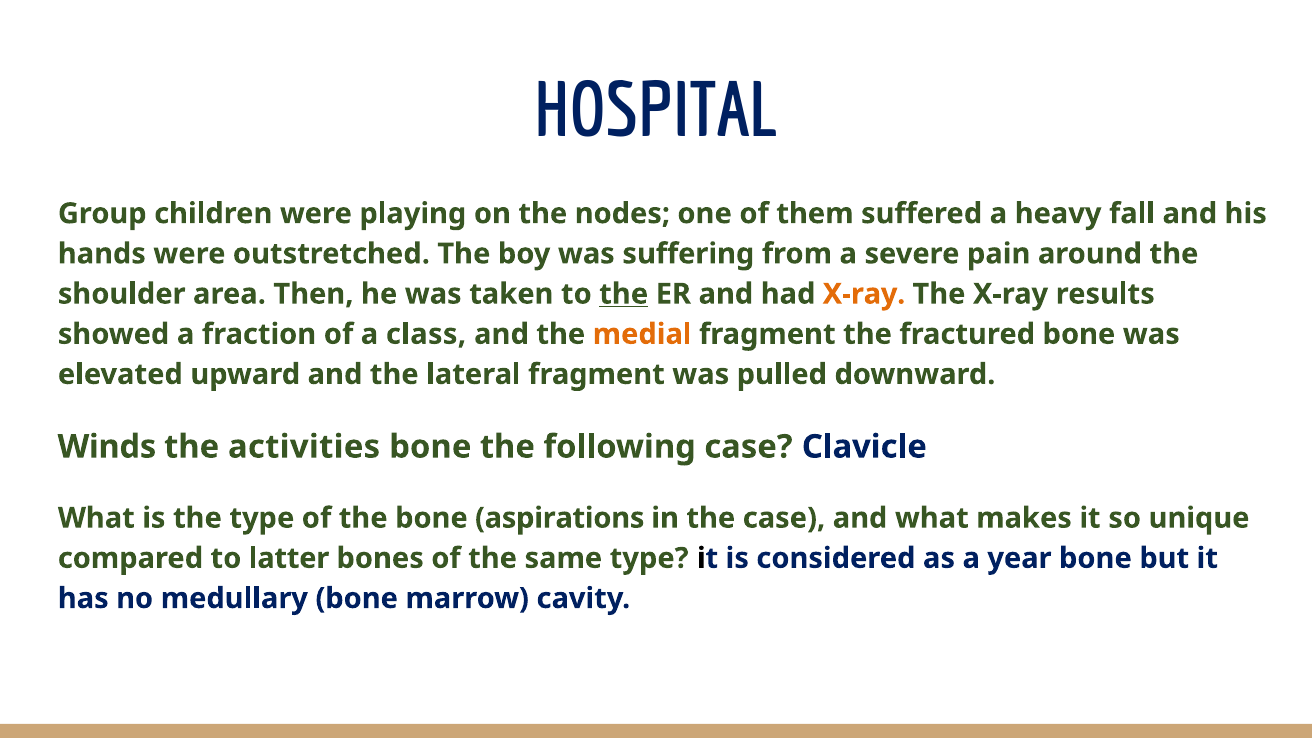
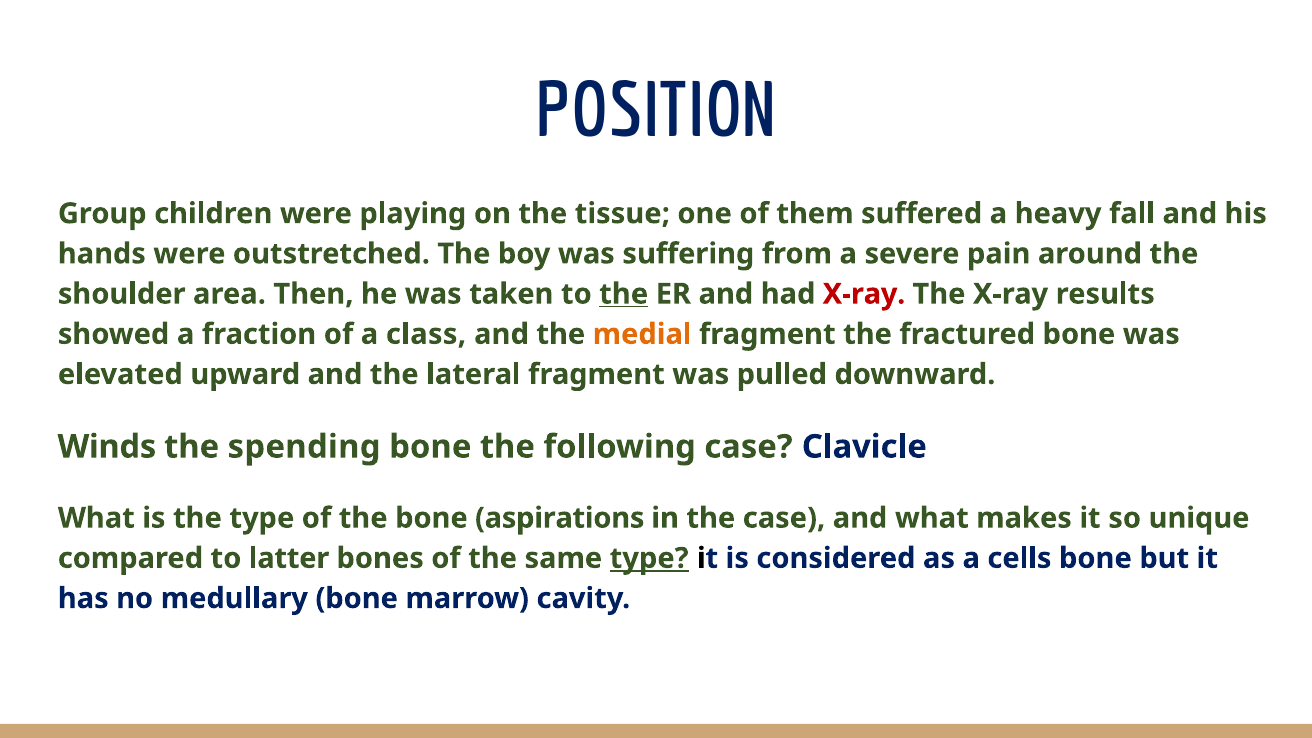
HOSPITAL: HOSPITAL -> POSITION
nodes: nodes -> tissue
X-ray at (864, 294) colour: orange -> red
activities: activities -> spending
type at (649, 558) underline: none -> present
year: year -> cells
